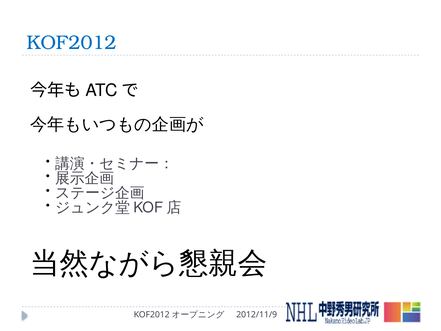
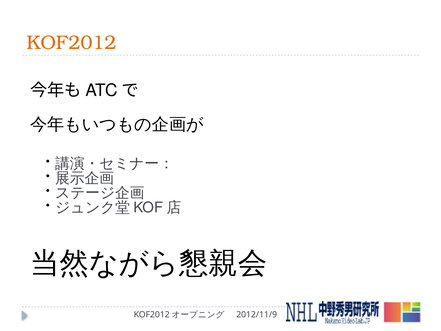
KOF2012 colour: blue -> orange
